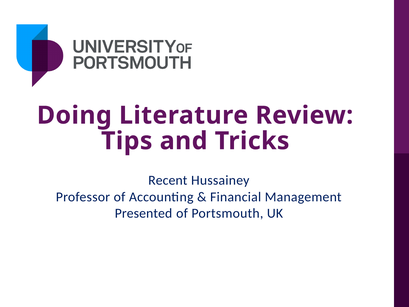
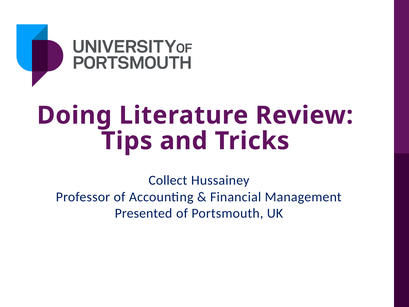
Recent: Recent -> Collect
